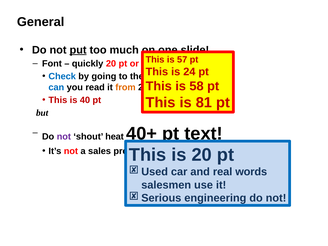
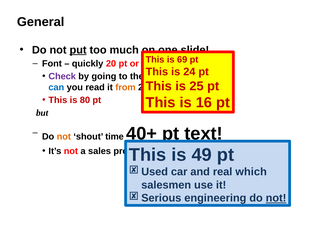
57: 57 -> 69
Check colour: blue -> purple
58: 58 -> 25
40: 40 -> 80
81: 81 -> 16
not at (64, 137) colour: purple -> orange
heat: heat -> time
is 20: 20 -> 49
real words: words -> which
not at (276, 198) underline: none -> present
